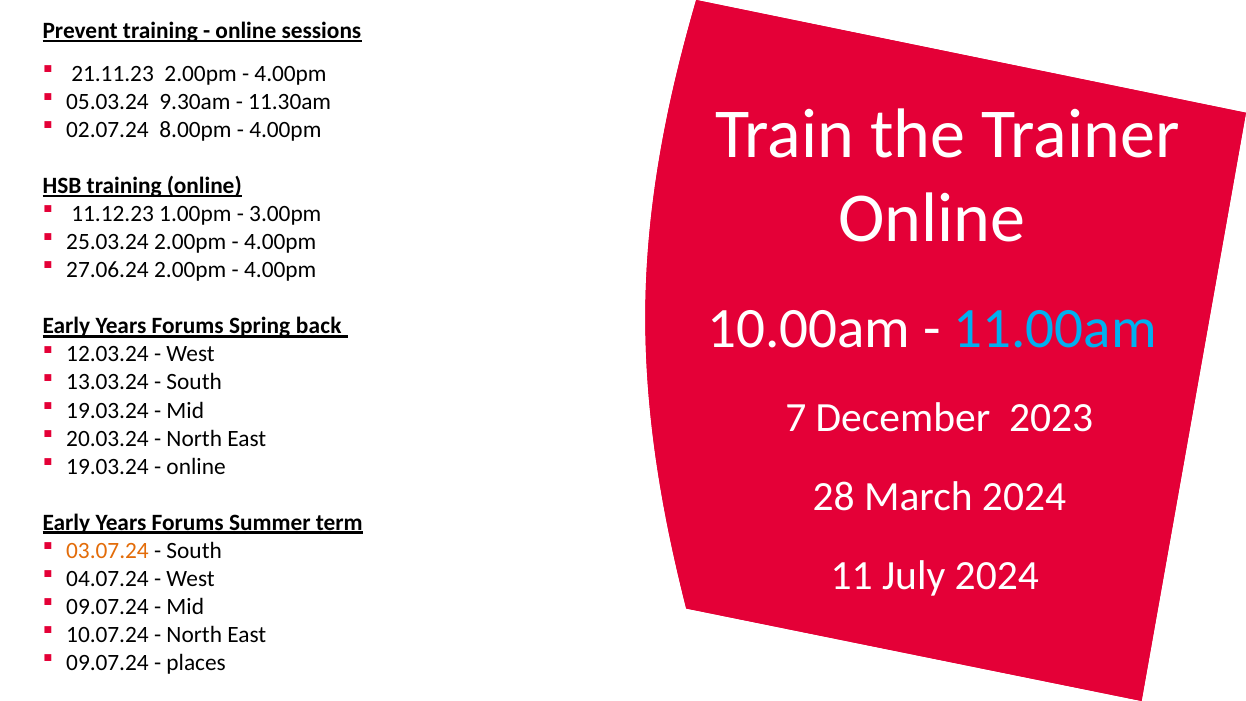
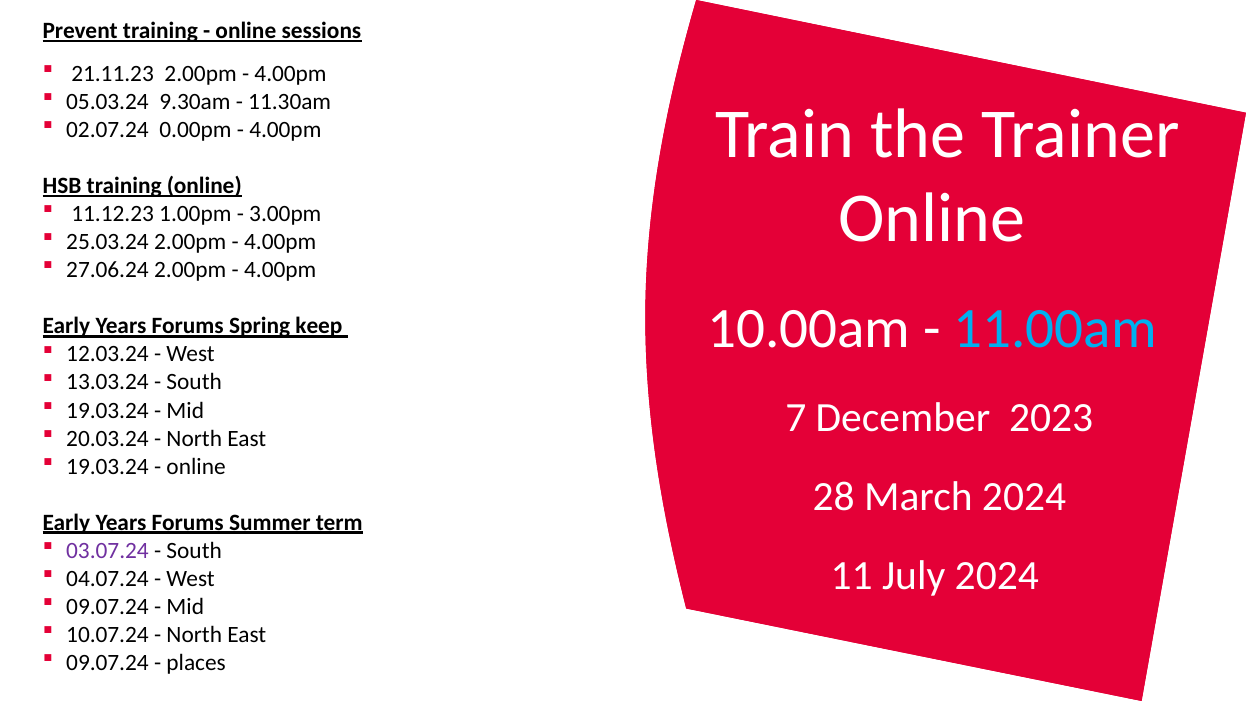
8.00pm: 8.00pm -> 0.00pm
back: back -> keep
03.07.24 colour: orange -> purple
